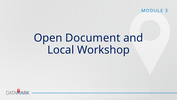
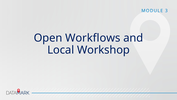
Document: Document -> Workflows
